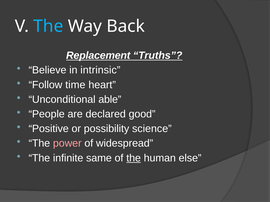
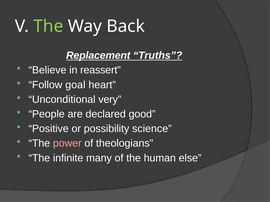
The at (48, 26) colour: light blue -> light green
intrinsic: intrinsic -> reassert
time: time -> goal
able: able -> very
widespread: widespread -> theologians
same: same -> many
the at (134, 158) underline: present -> none
